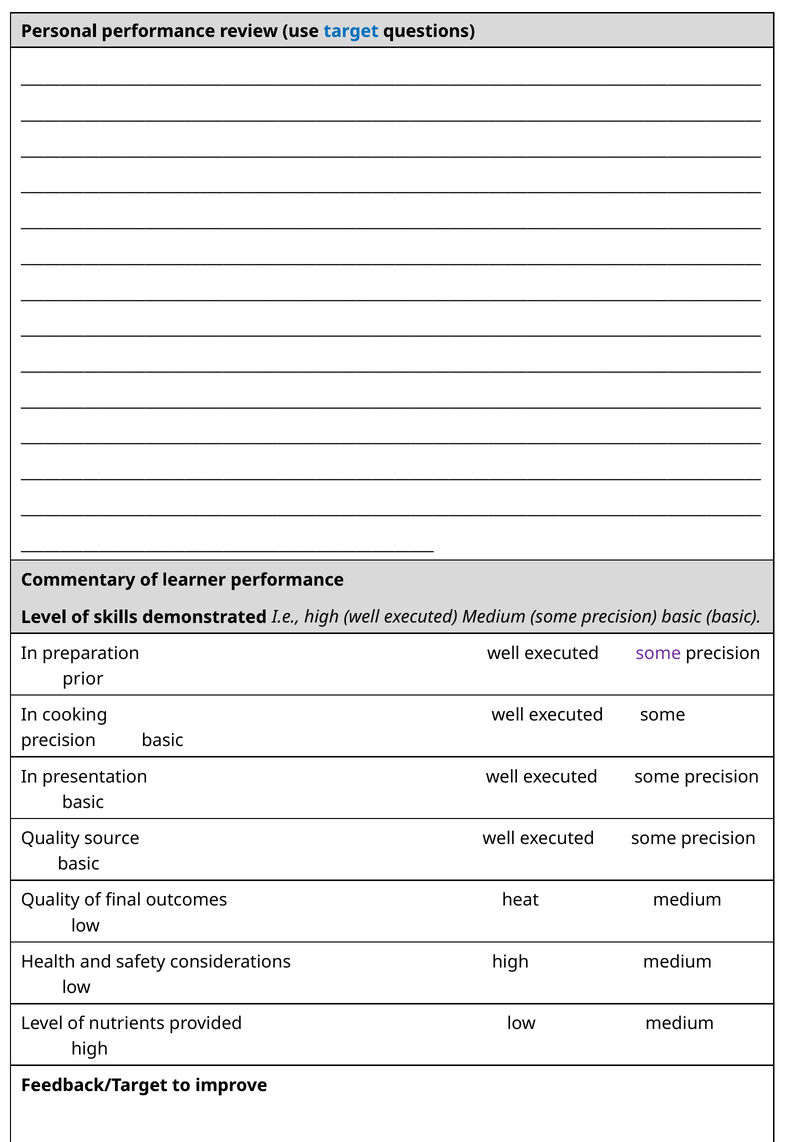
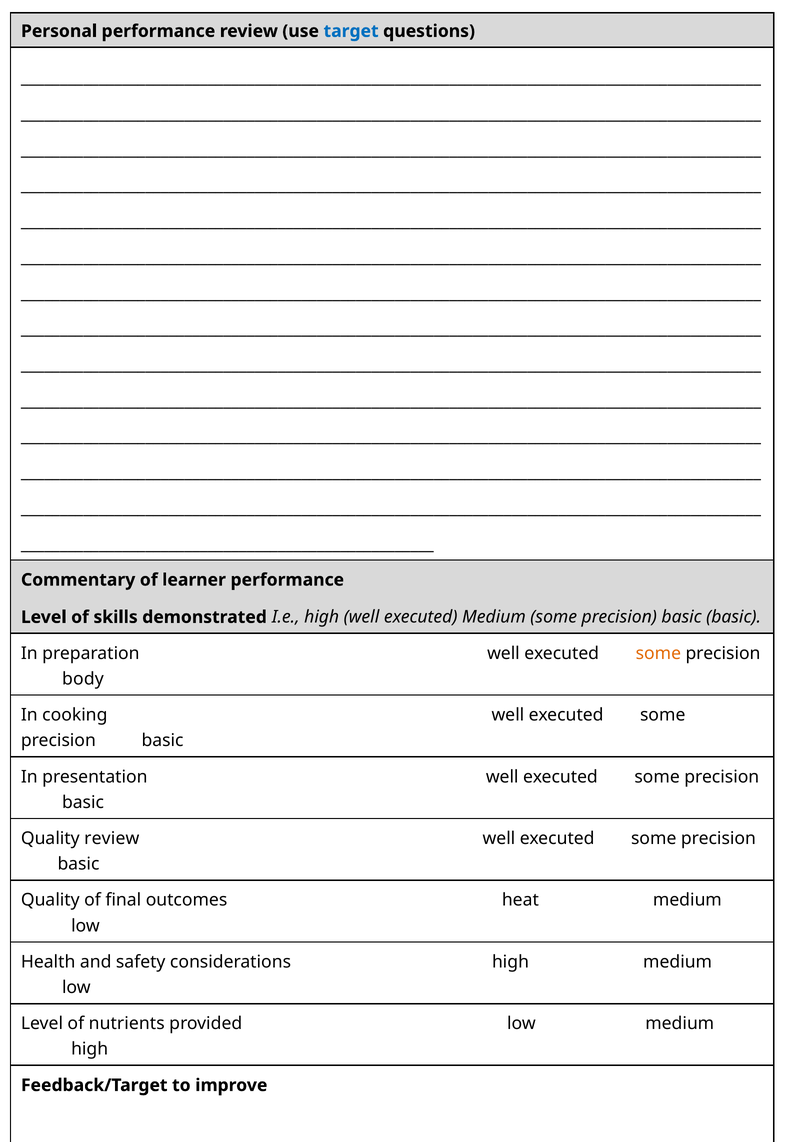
some at (658, 654) colour: purple -> orange
prior: prior -> body
Quality source: source -> review
